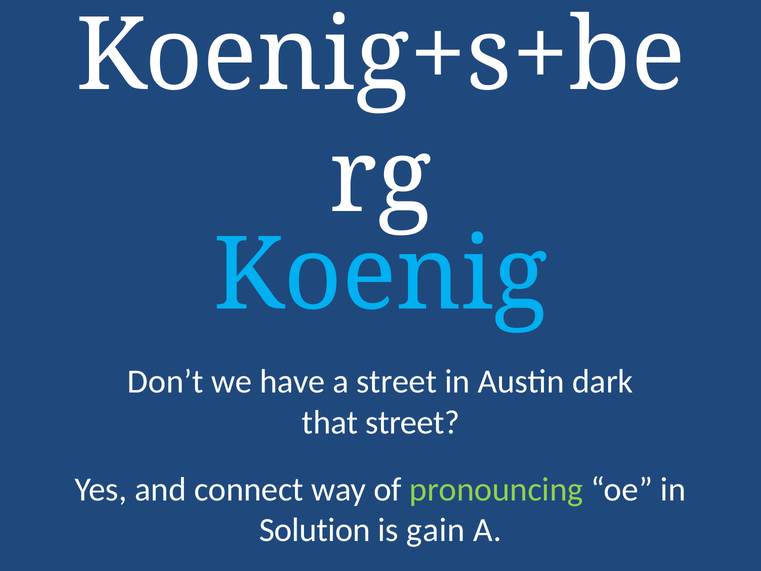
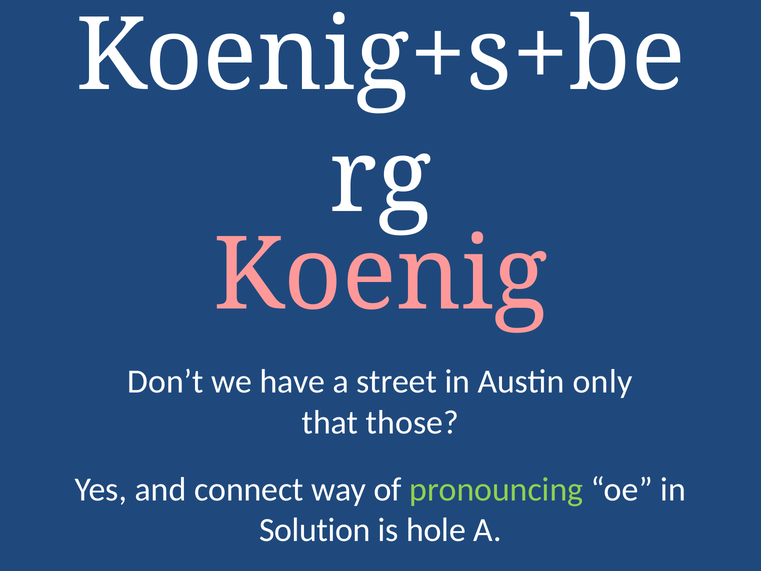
Koenig colour: light blue -> pink
dark: dark -> only
that street: street -> those
gain: gain -> hole
